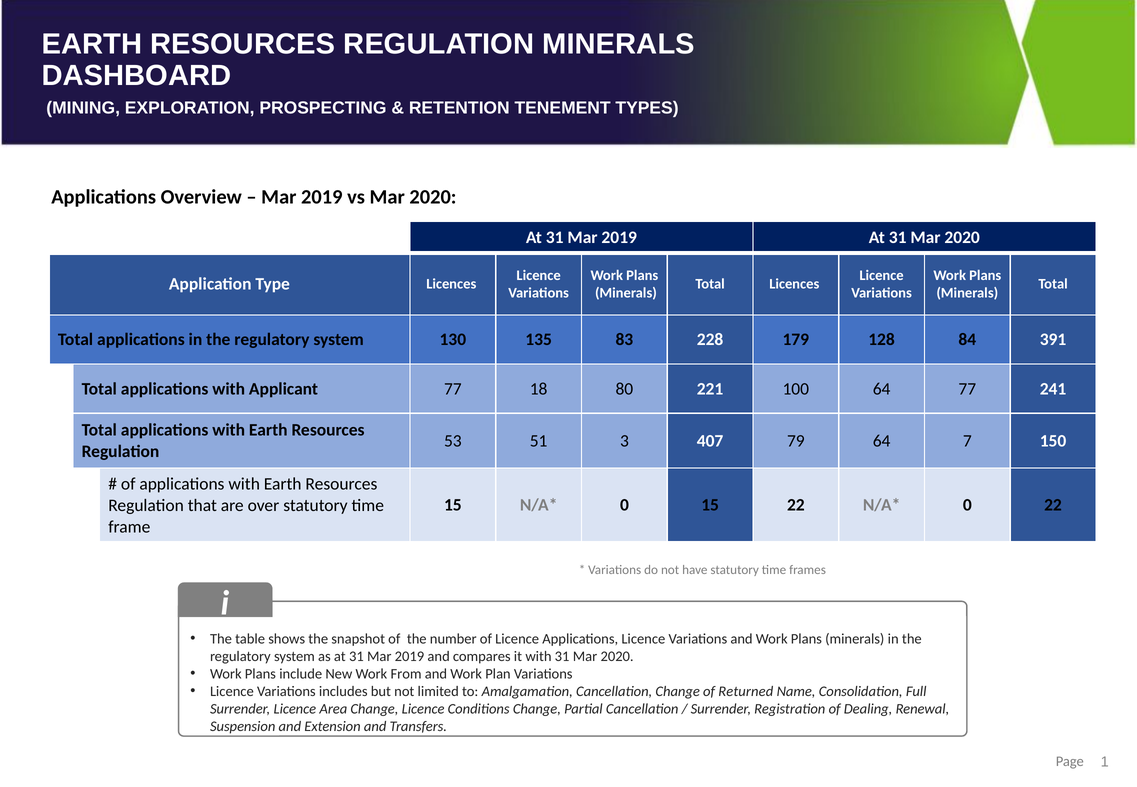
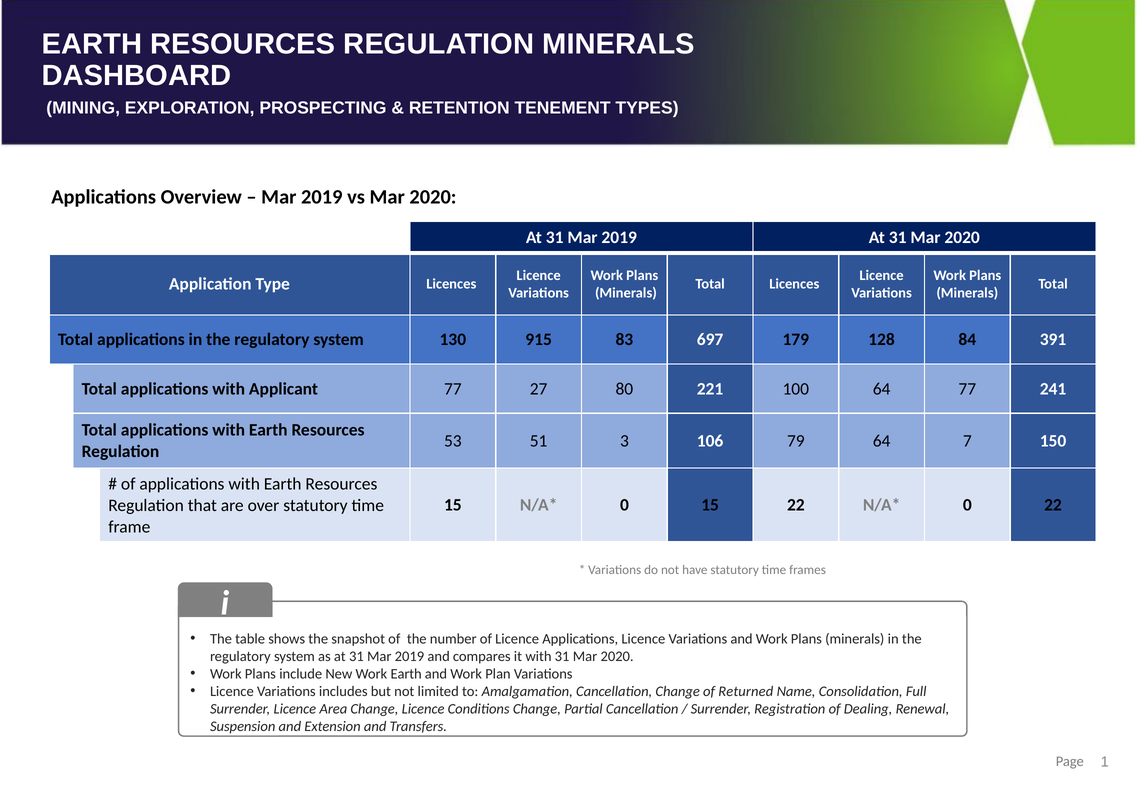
135: 135 -> 915
228: 228 -> 697
18: 18 -> 27
407: 407 -> 106
Work From: From -> Earth
